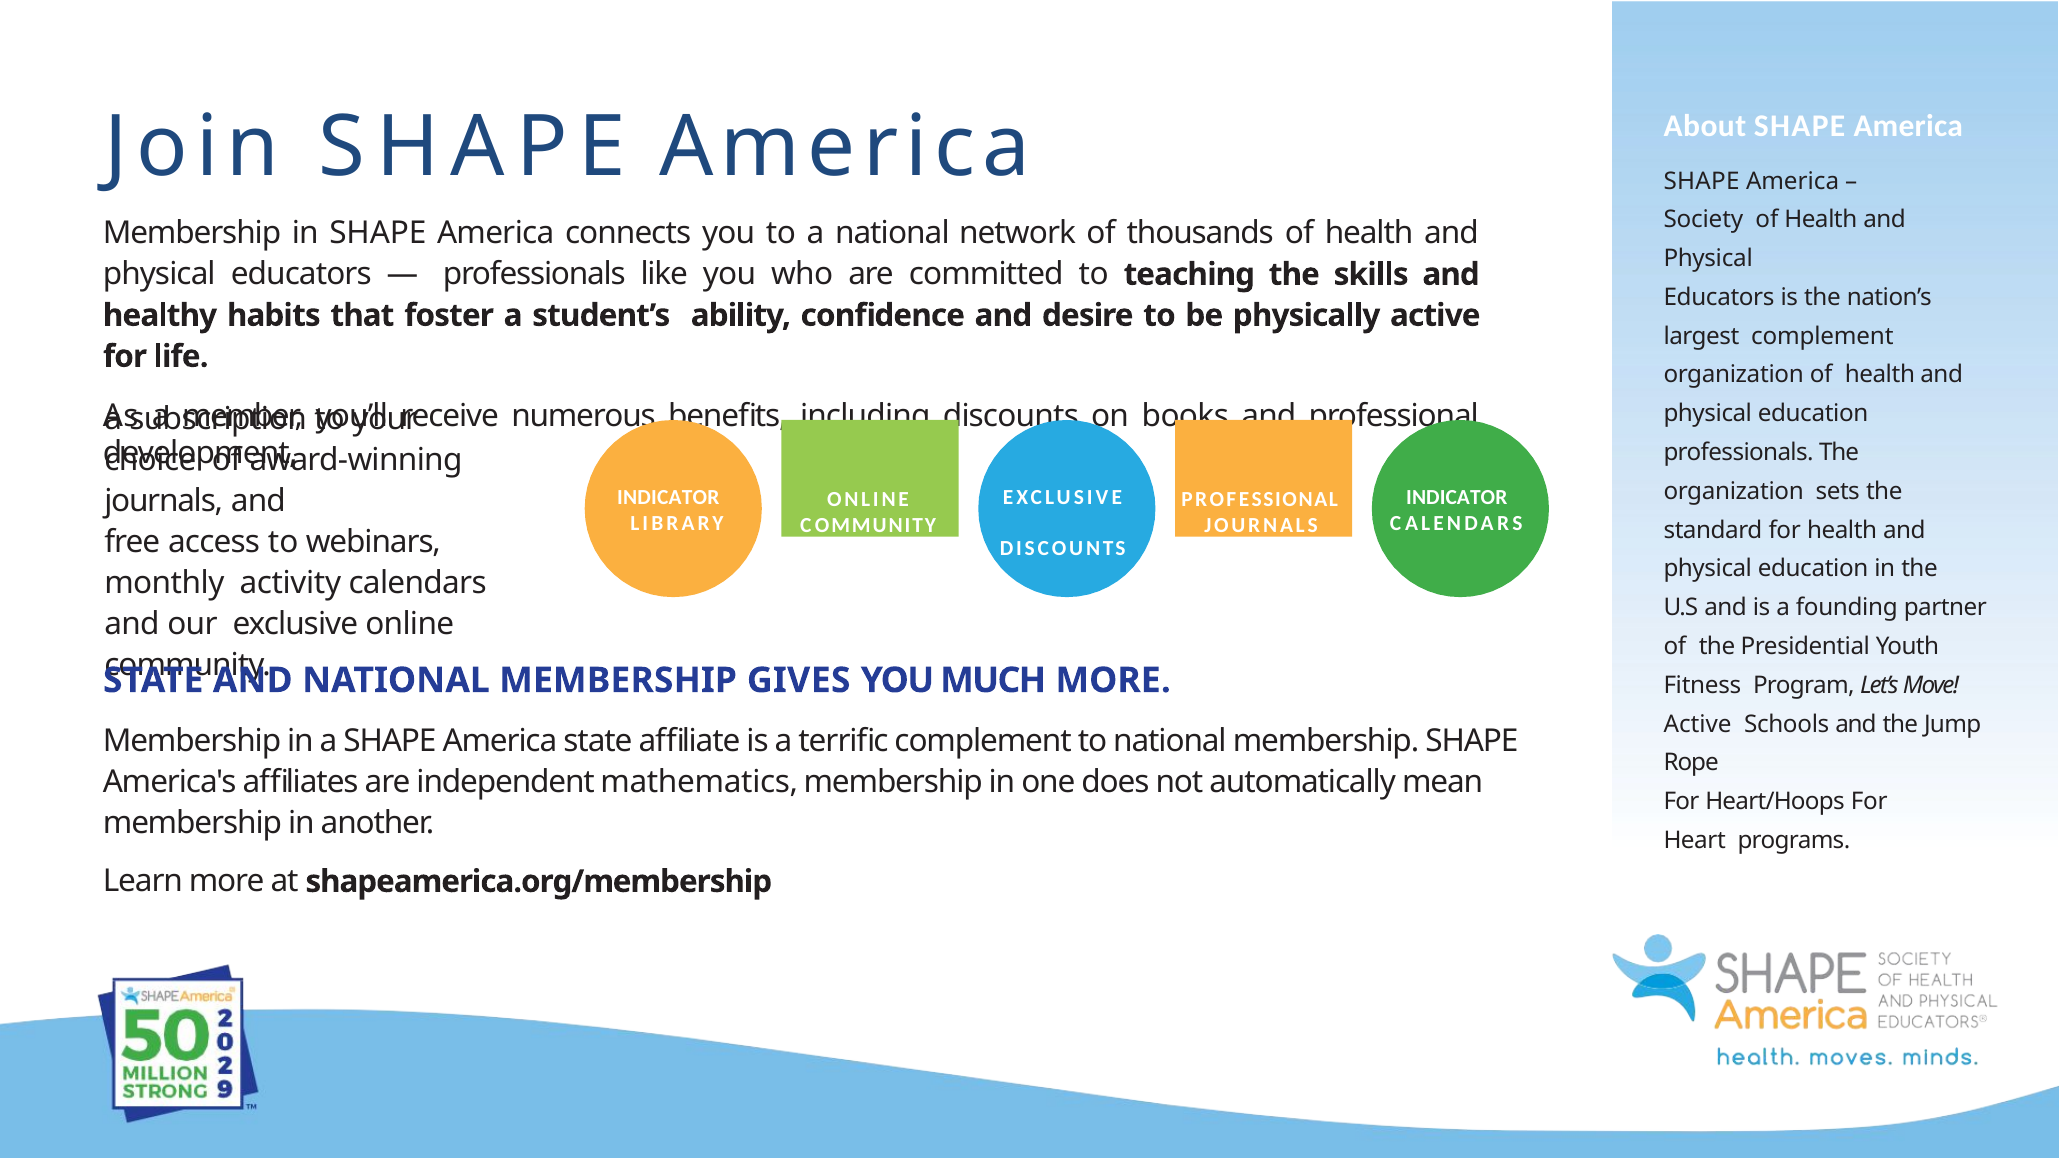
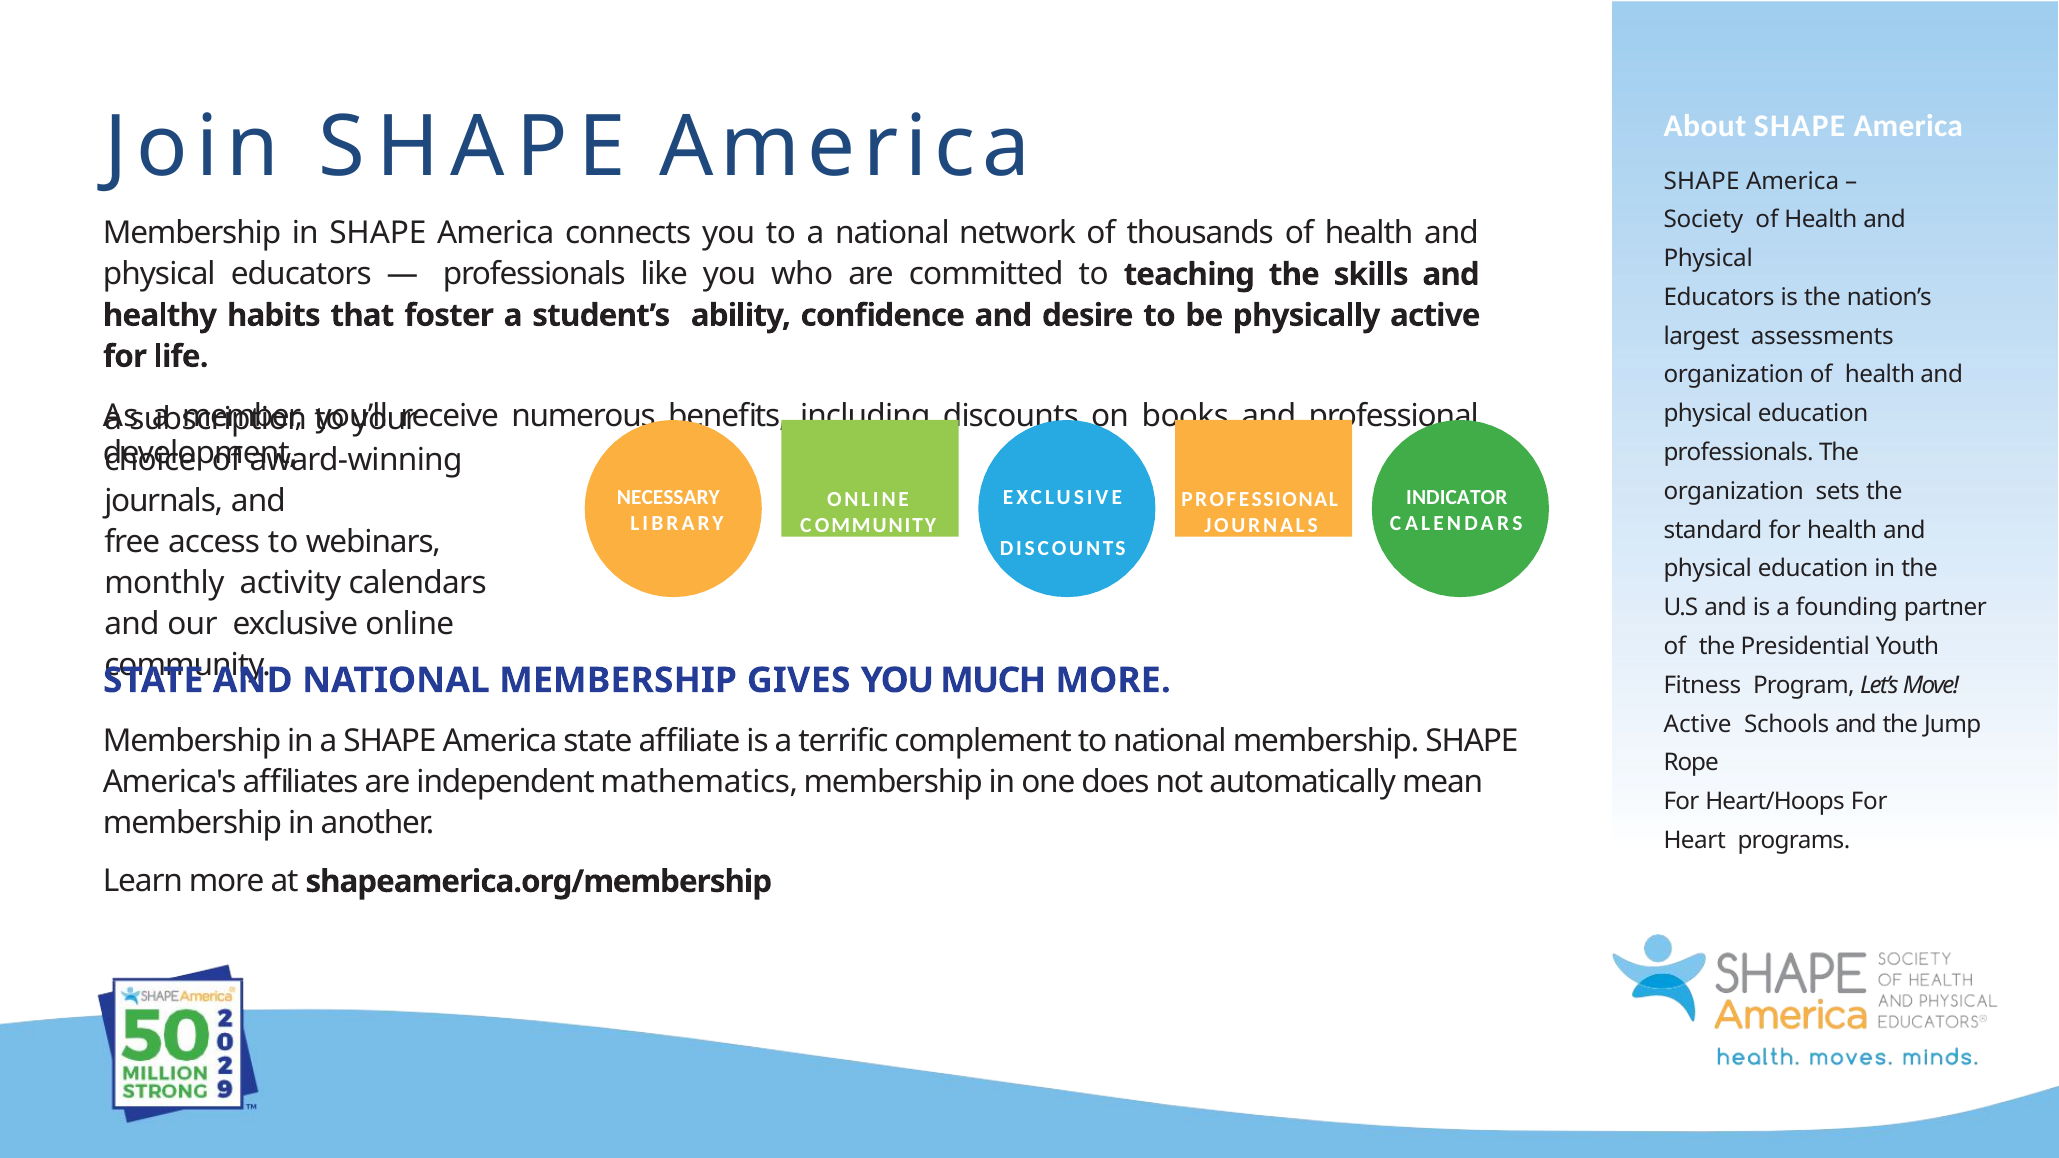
largest complement: complement -> assessments
INDICATOR at (668, 497): INDICATOR -> NECESSARY
